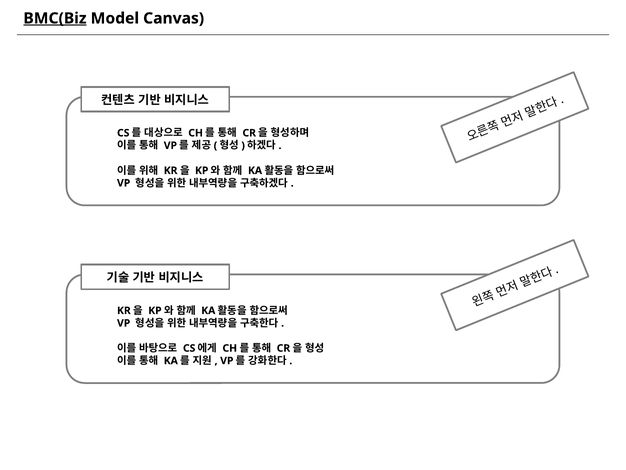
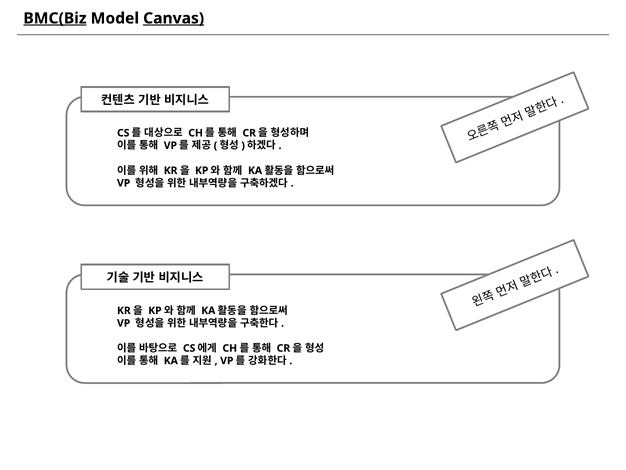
Canvas underline: none -> present
